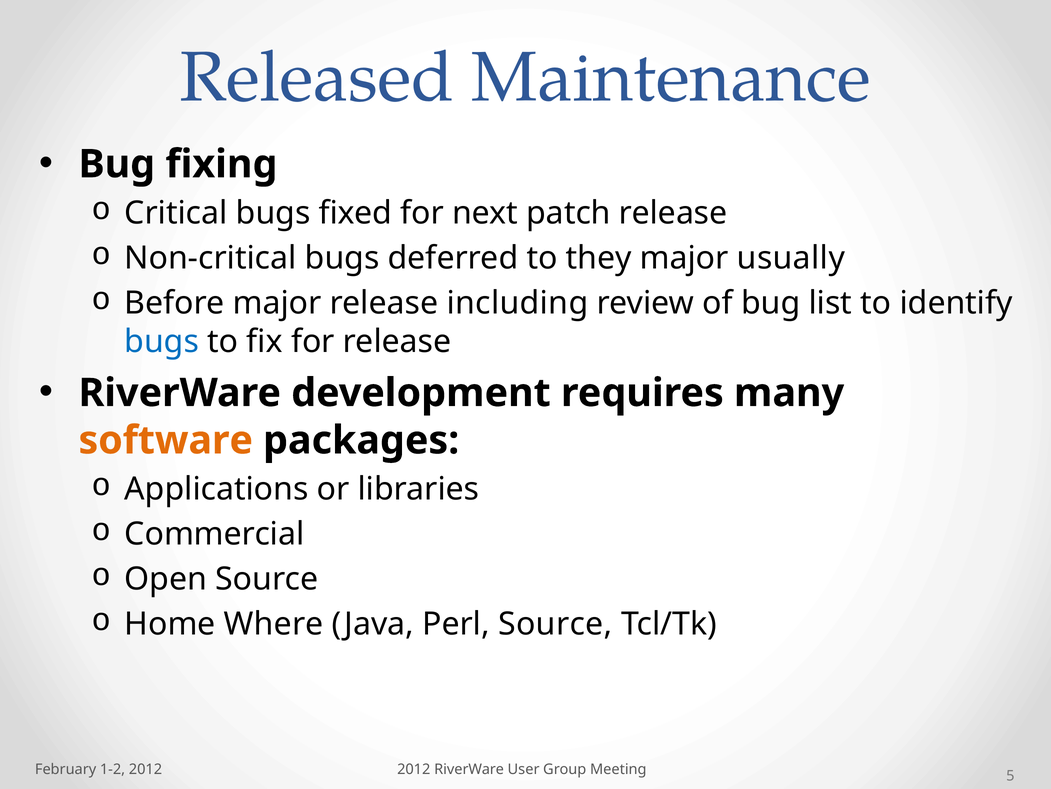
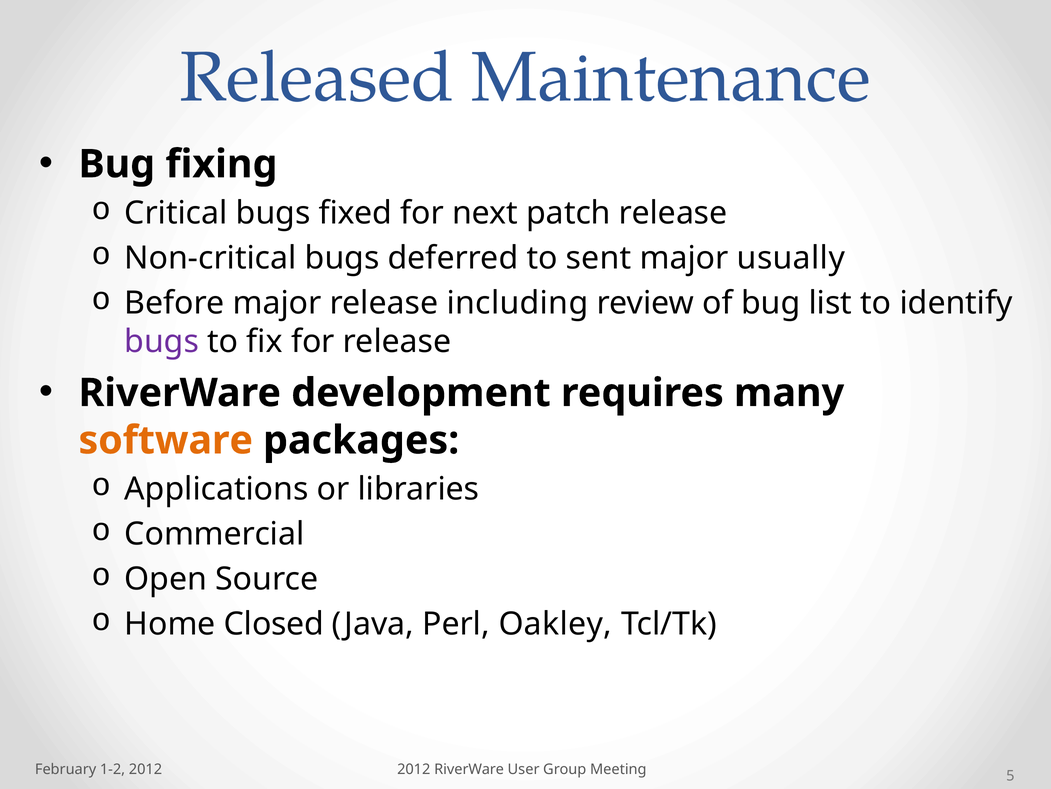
they: they -> sent
bugs at (162, 341) colour: blue -> purple
Where: Where -> Closed
Perl Source: Source -> Oakley
